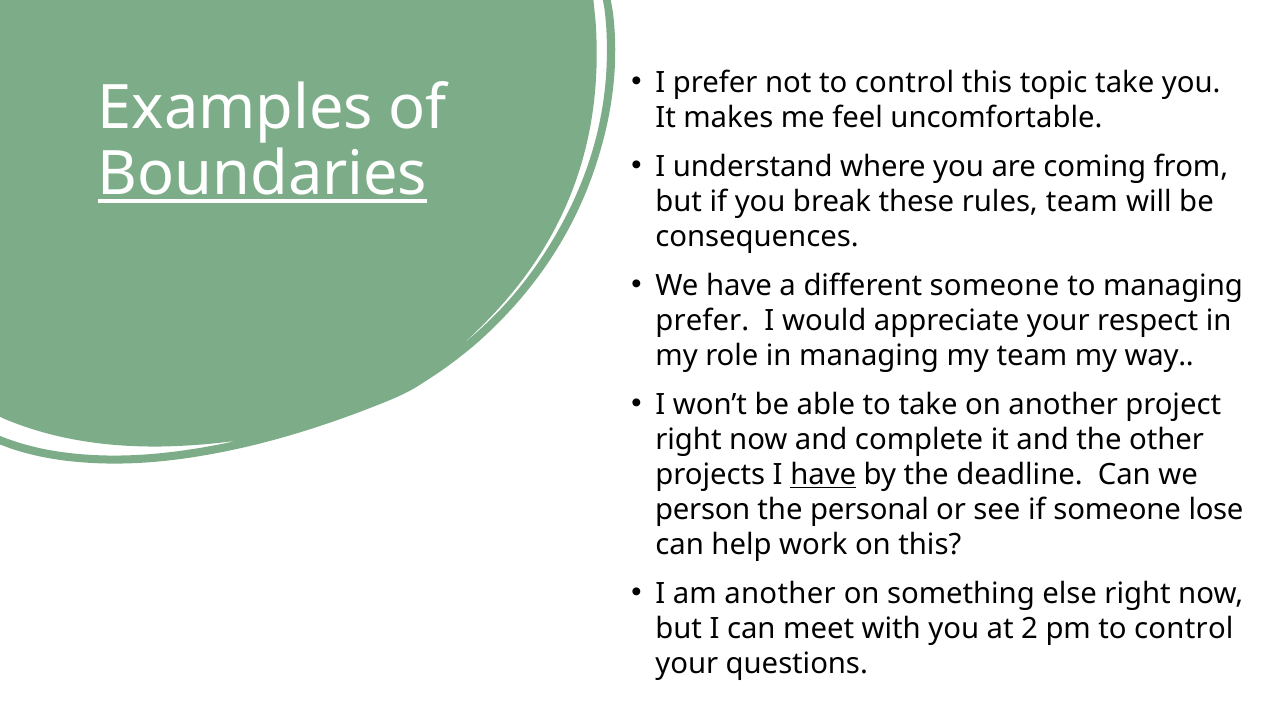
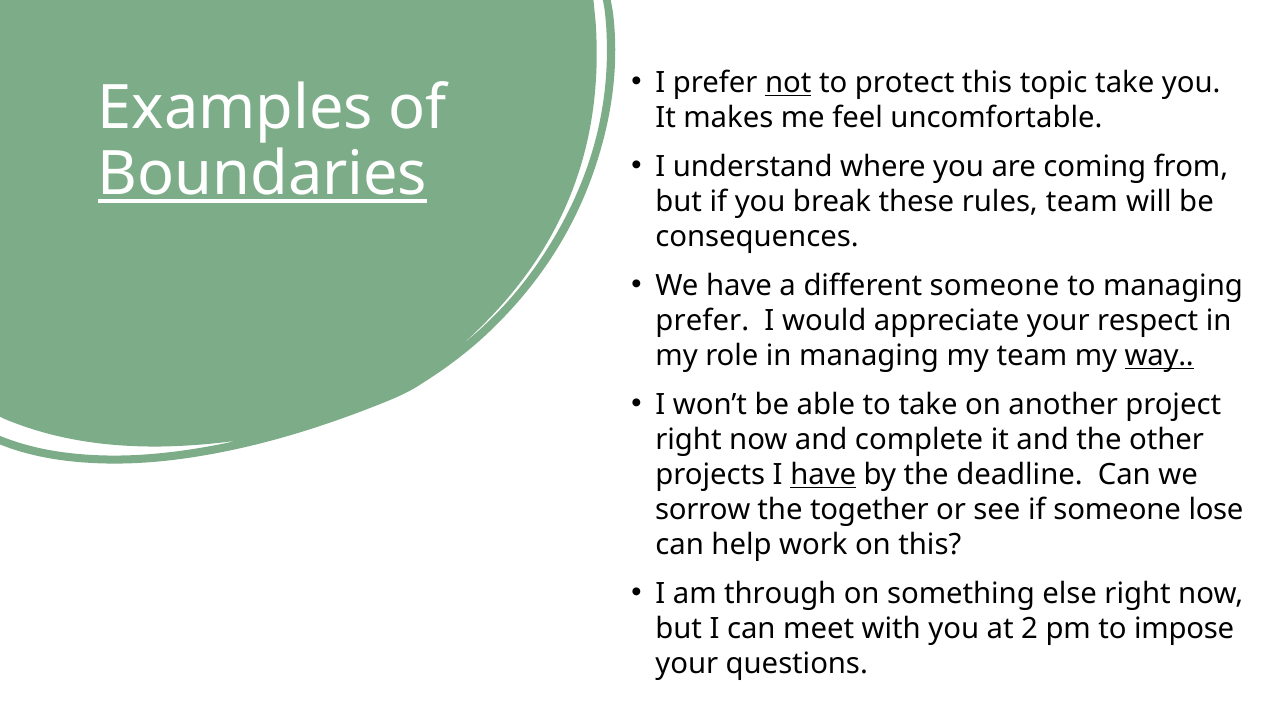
not underline: none -> present
control at (904, 83): control -> protect
way underline: none -> present
person: person -> sorrow
personal: personal -> together
am another: another -> through
pm to control: control -> impose
